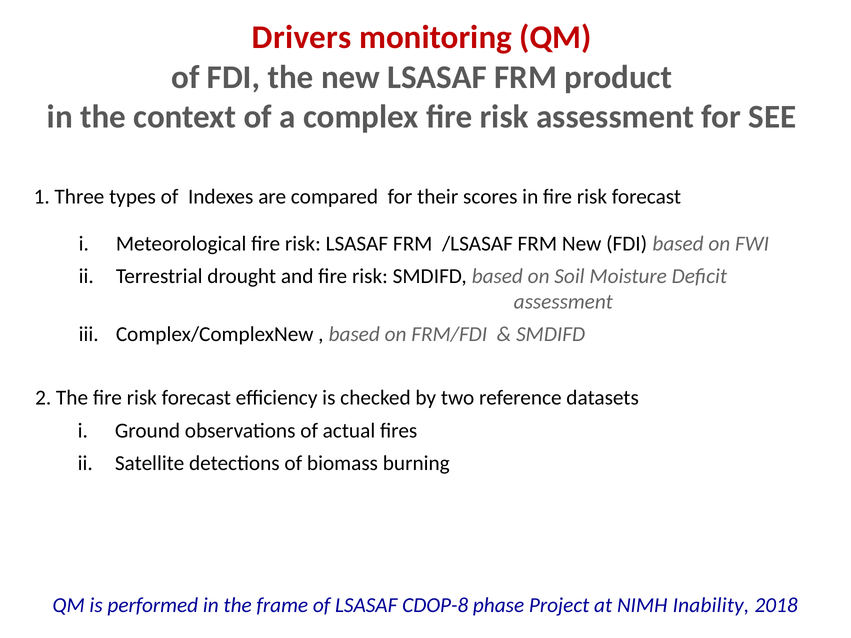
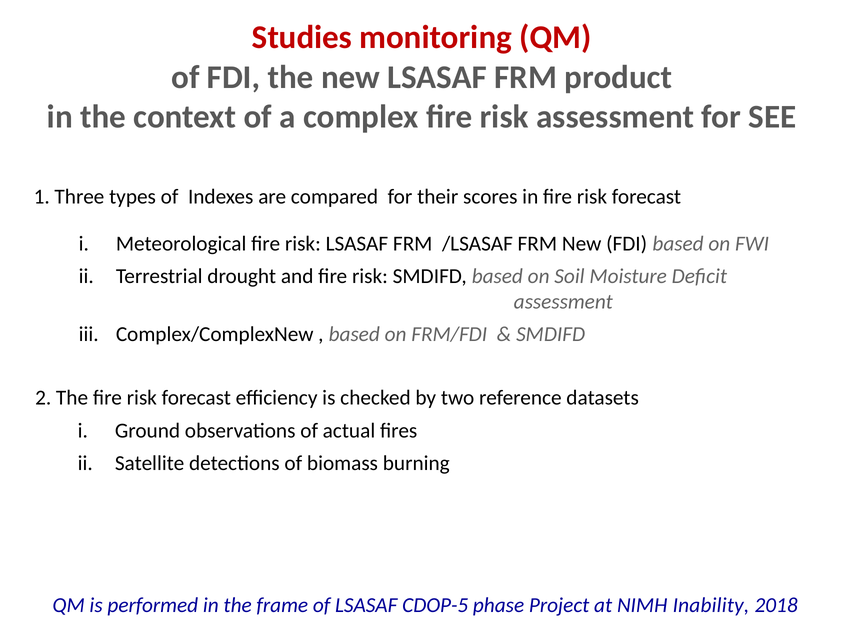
Drivers: Drivers -> Studies
CDOP-8: CDOP-8 -> CDOP-5
